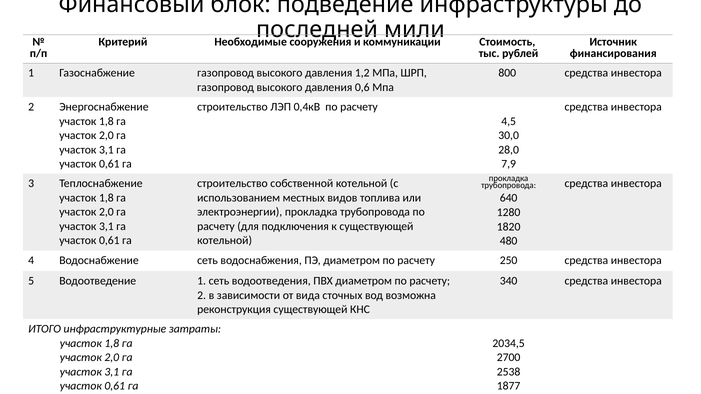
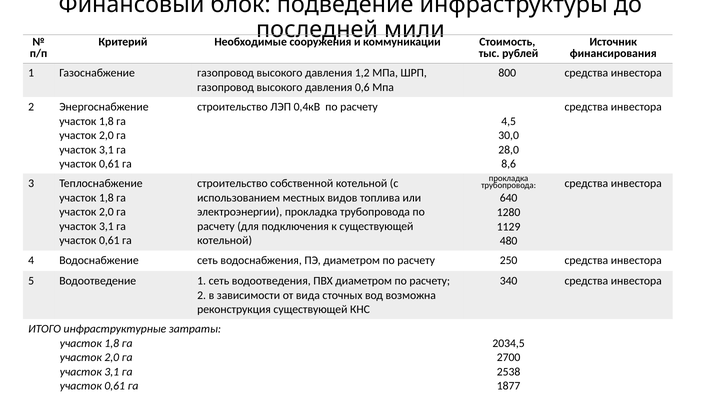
7,9: 7,9 -> 8,6
1820: 1820 -> 1129
